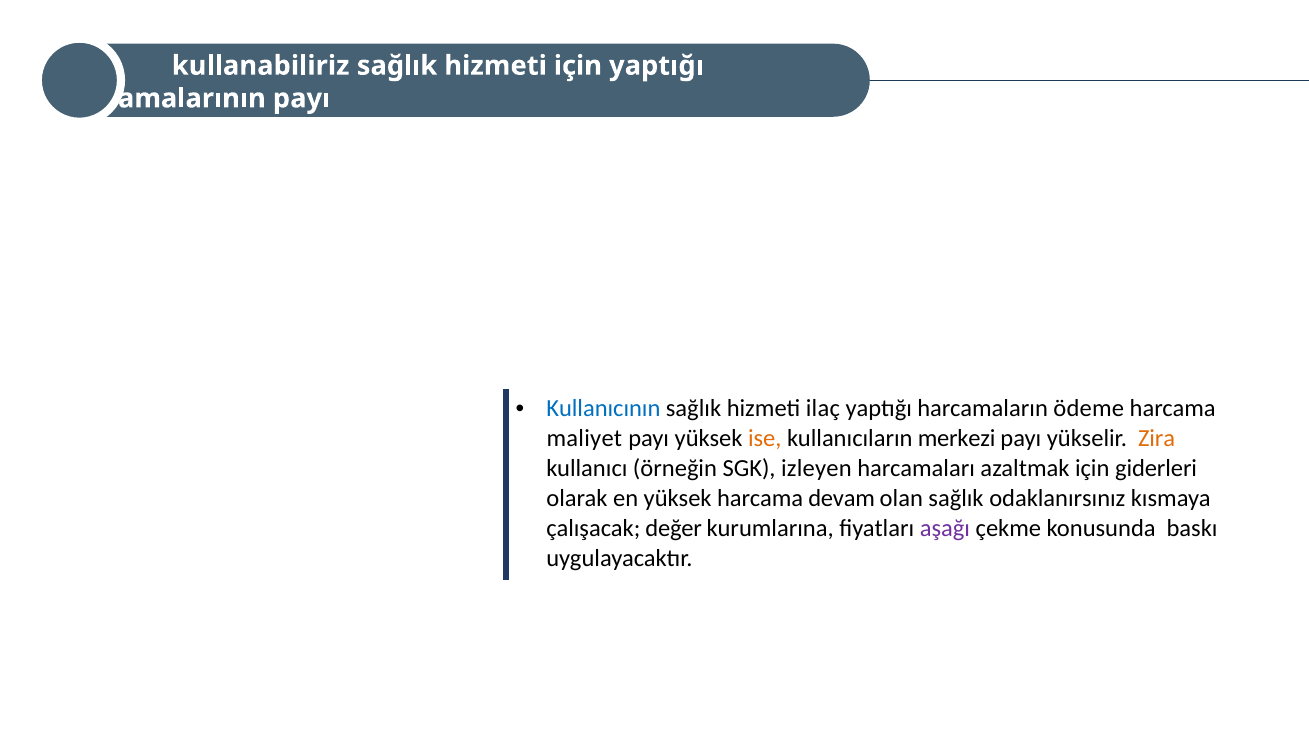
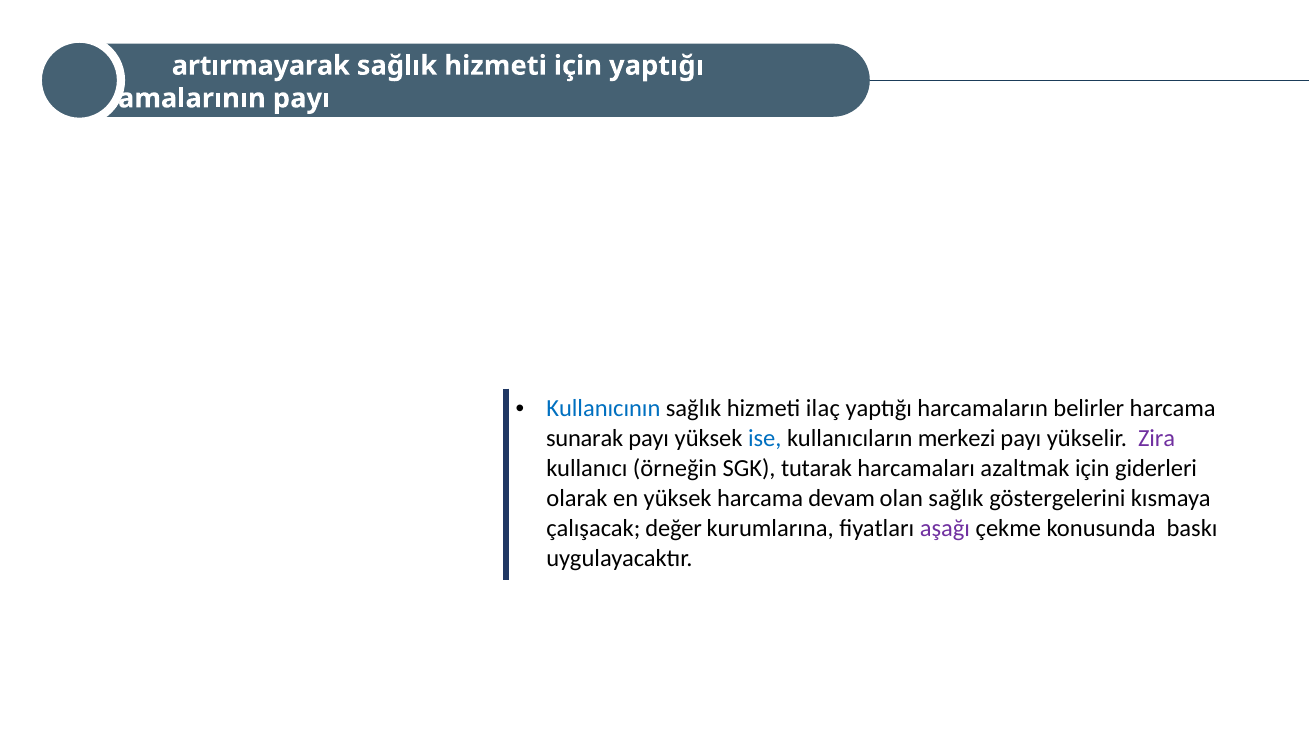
kullanabiliriz: kullanabiliriz -> artırmayarak
ödeme: ödeme -> belirler
maliyet: maliyet -> sunarak
ise colour: orange -> blue
Zira colour: orange -> purple
izleyen: izleyen -> tutarak
odaklanırsınız: odaklanırsınız -> göstergelerini
